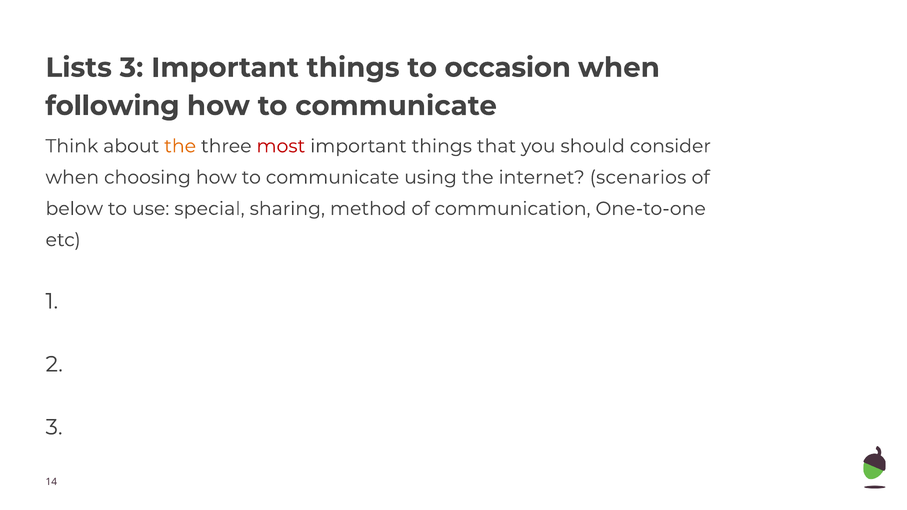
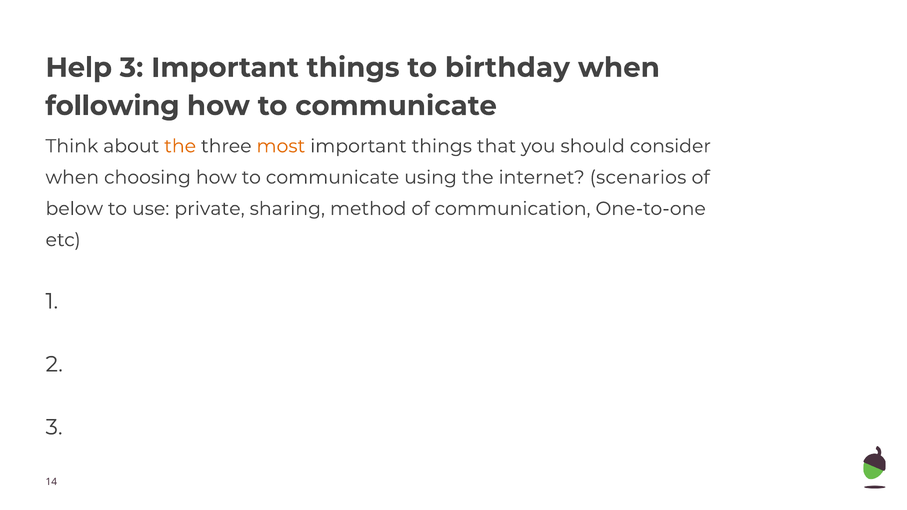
Lists: Lists -> Help
occasion: occasion -> birthday
most colour: red -> orange
special: special -> private
